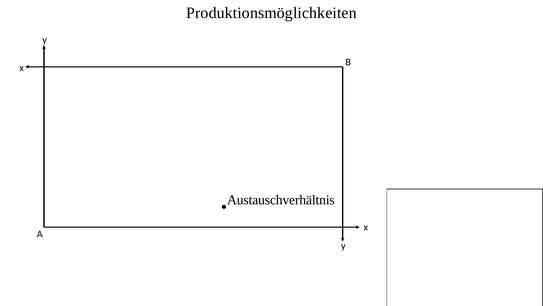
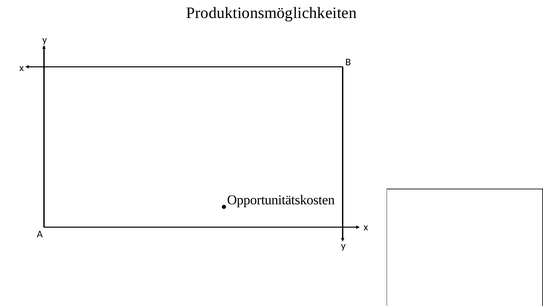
Austauschverhältnis: Austauschverhältnis -> Opportunitätskosten
